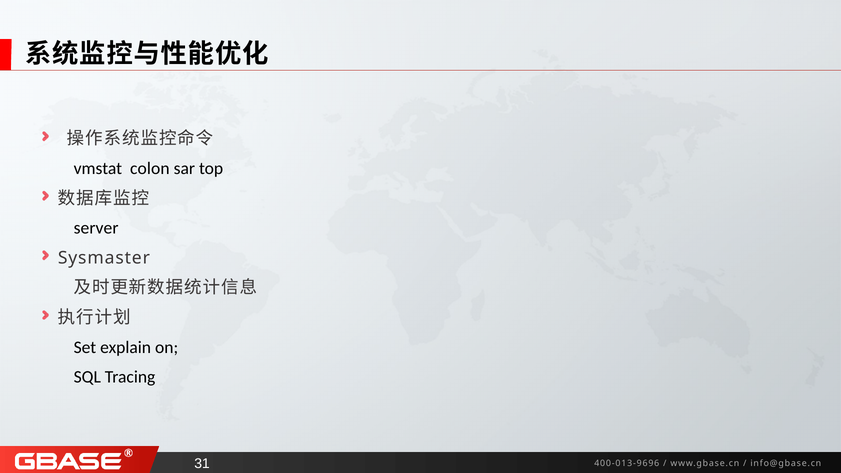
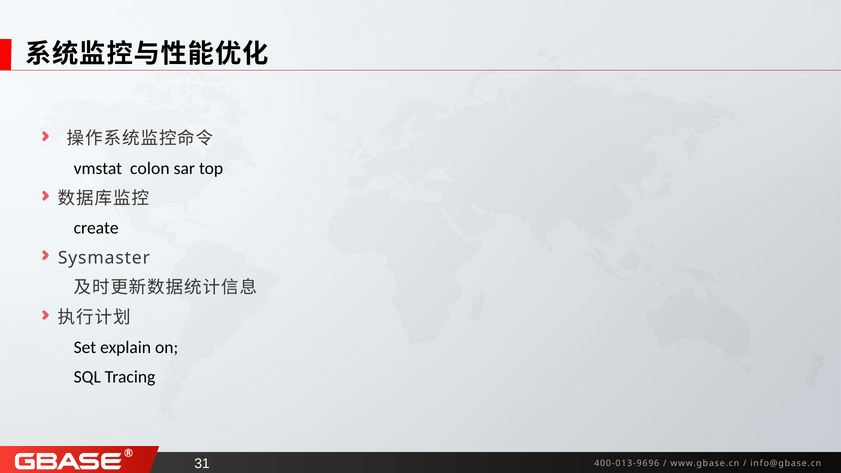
server: server -> create
